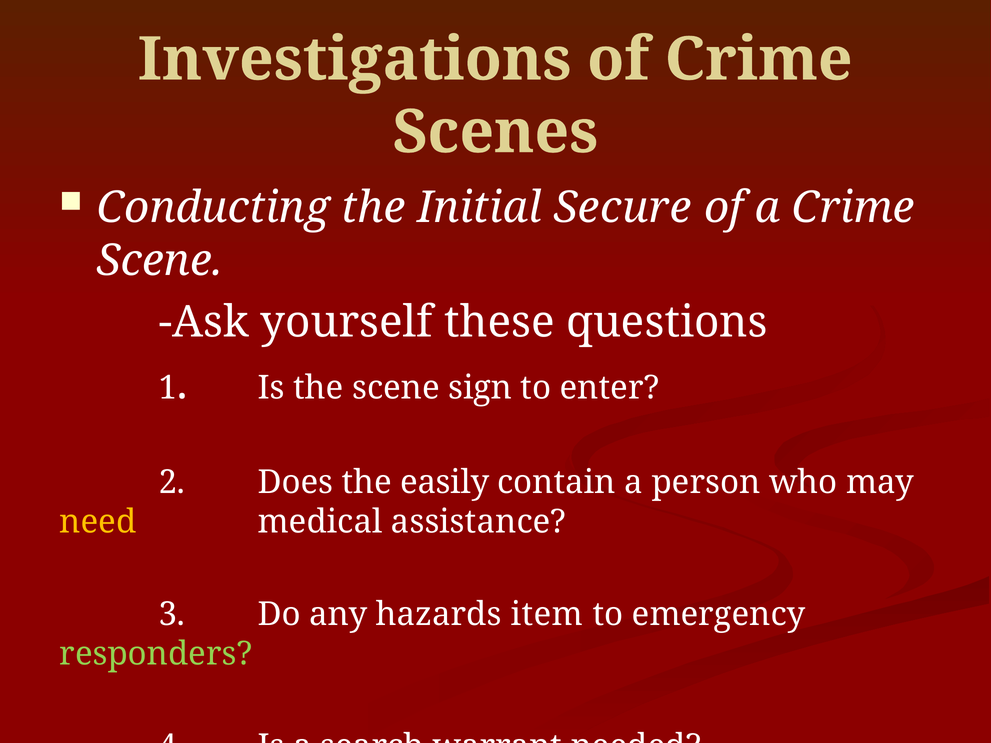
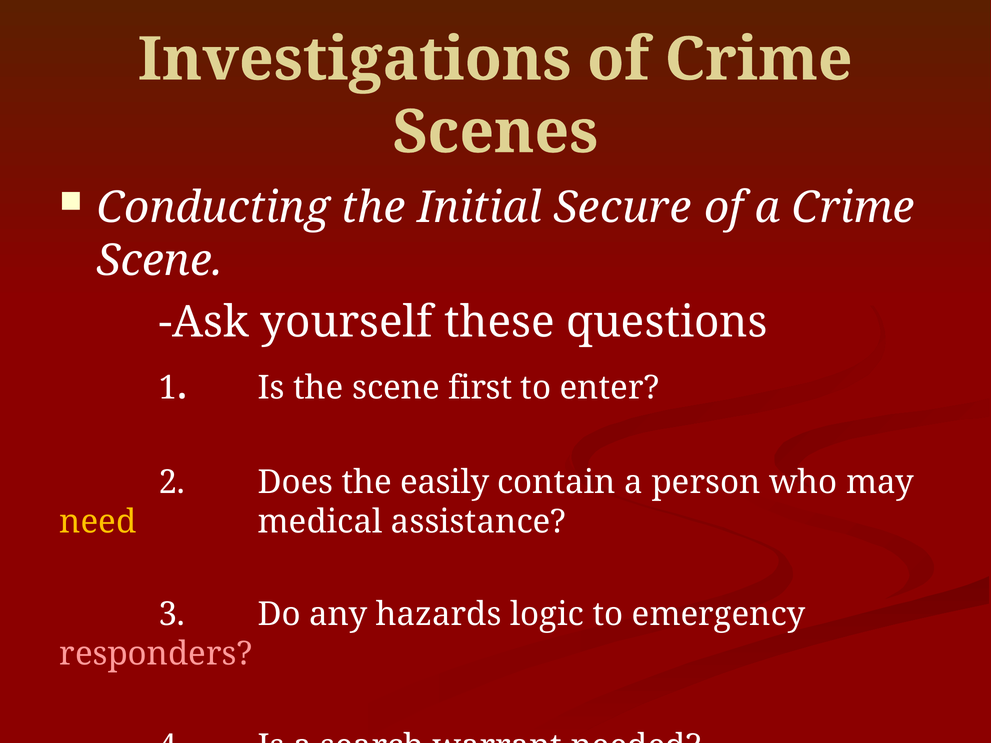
sign: sign -> first
item: item -> logic
responders colour: light green -> pink
